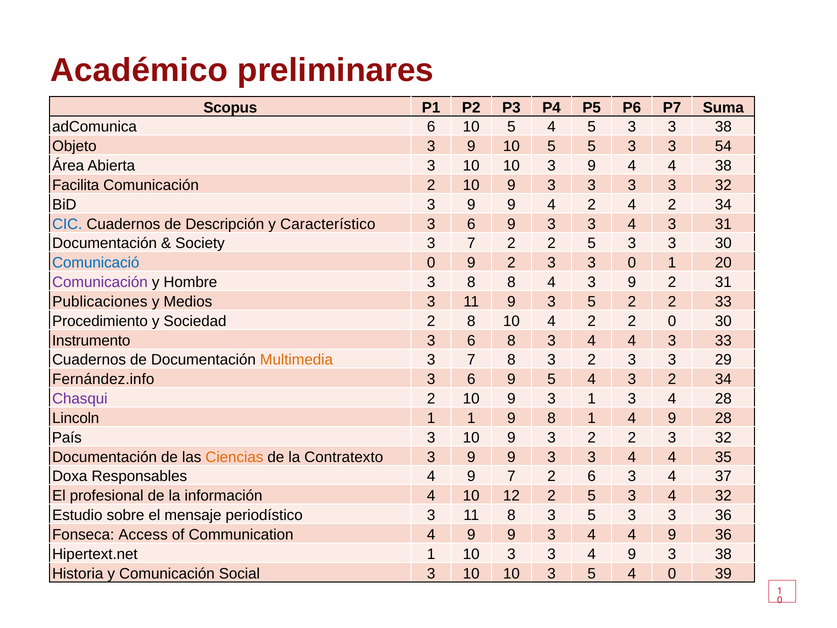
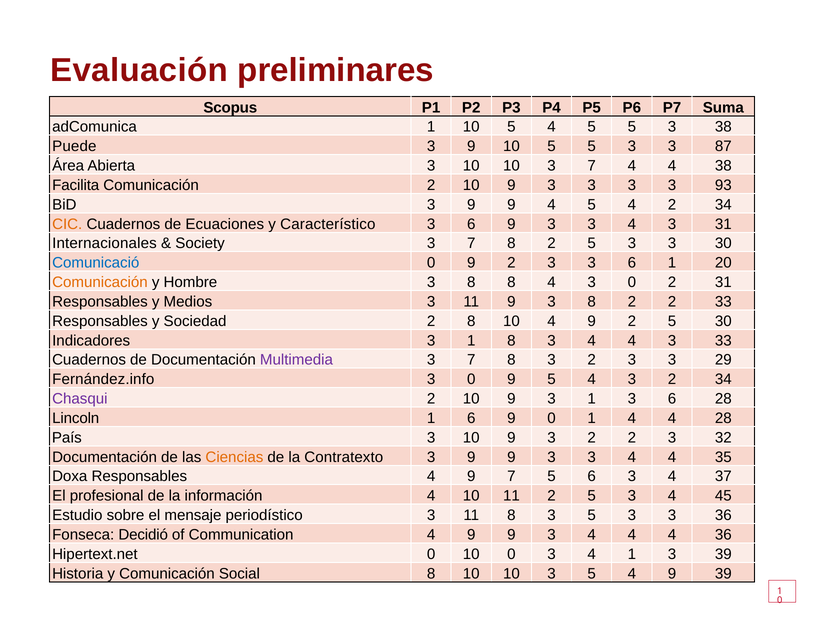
Académico: Académico -> Evaluación
adComunica 6: 6 -> 1
4 5 3: 3 -> 5
Objeto: Objeto -> Puede
54: 54 -> 87
10 3 9: 9 -> 7
3 3 32: 32 -> 93
9 4 2: 2 -> 5
CIC colour: blue -> orange
Descripción: Descripción -> Ecuaciones
Documentación at (105, 243): Documentación -> Internacionales
Society 3 7 2: 2 -> 8
3 3 0: 0 -> 6
Comunicación at (100, 282) colour: purple -> orange
4 3 9: 9 -> 0
Publicaciones at (100, 302): Publicaciones -> Responsables
9 3 5: 5 -> 8
Procedimiento at (100, 321): Procedimiento -> Responsables
10 4 2: 2 -> 9
0 at (672, 321): 0 -> 5
Instrumento: Instrumento -> Indicadores
6 at (471, 340): 6 -> 1
Multimedia colour: orange -> purple
6 at (471, 379): 6 -> 0
1 3 4: 4 -> 6
1 1: 1 -> 6
9 8: 8 -> 0
1 4 9: 9 -> 4
9 7 2: 2 -> 5
10 12: 12 -> 11
4 32: 32 -> 45
Access: Access -> Decidió
4 4 9: 9 -> 4
Hipertext.net 1: 1 -> 0
3 at (511, 554): 3 -> 0
3 4 9: 9 -> 1
38 at (723, 554): 38 -> 39
Social 3: 3 -> 8
5 4 0: 0 -> 9
